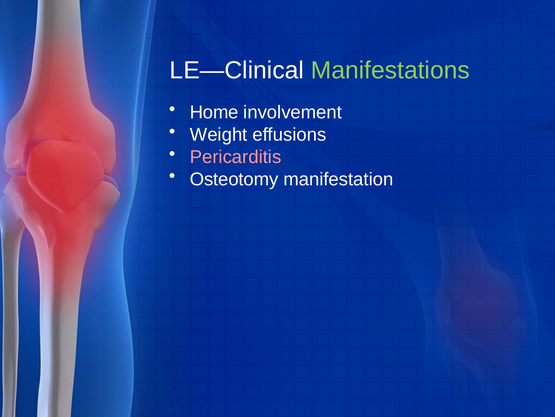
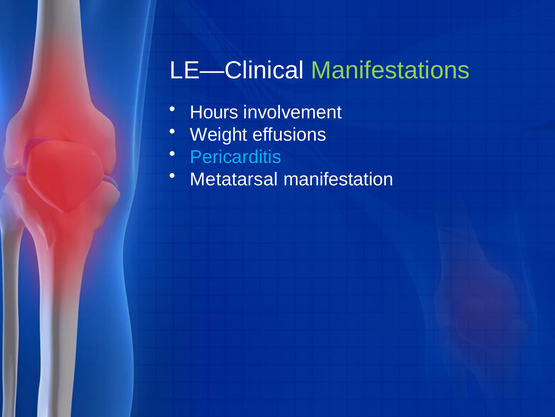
Home: Home -> Hours
Pericarditis colour: pink -> light blue
Osteotomy: Osteotomy -> Metatarsal
